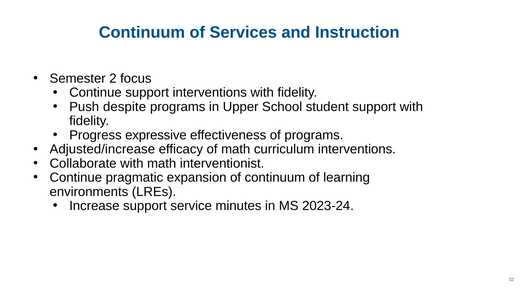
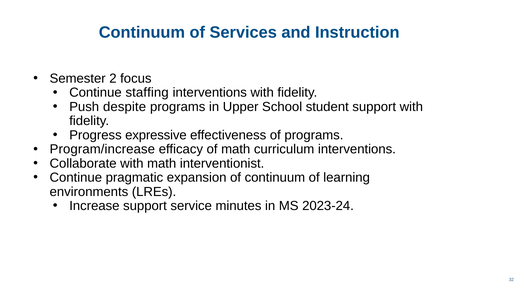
Continue support: support -> staffing
Adjusted/increase: Adjusted/increase -> Program/increase
